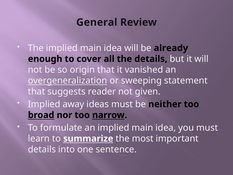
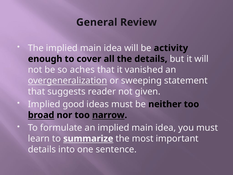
already: already -> activity
origin: origin -> aches
away: away -> good
